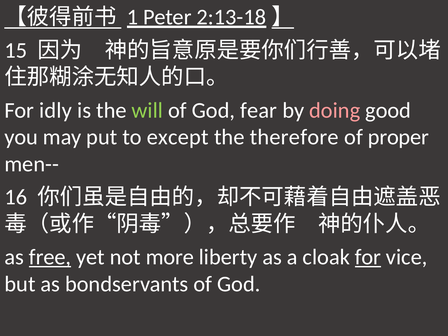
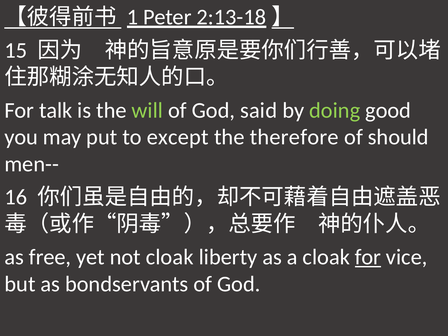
idly: idly -> talk
fear: fear -> said
doing colour: pink -> light green
proper: proper -> should
free underline: present -> none
not more: more -> cloak
